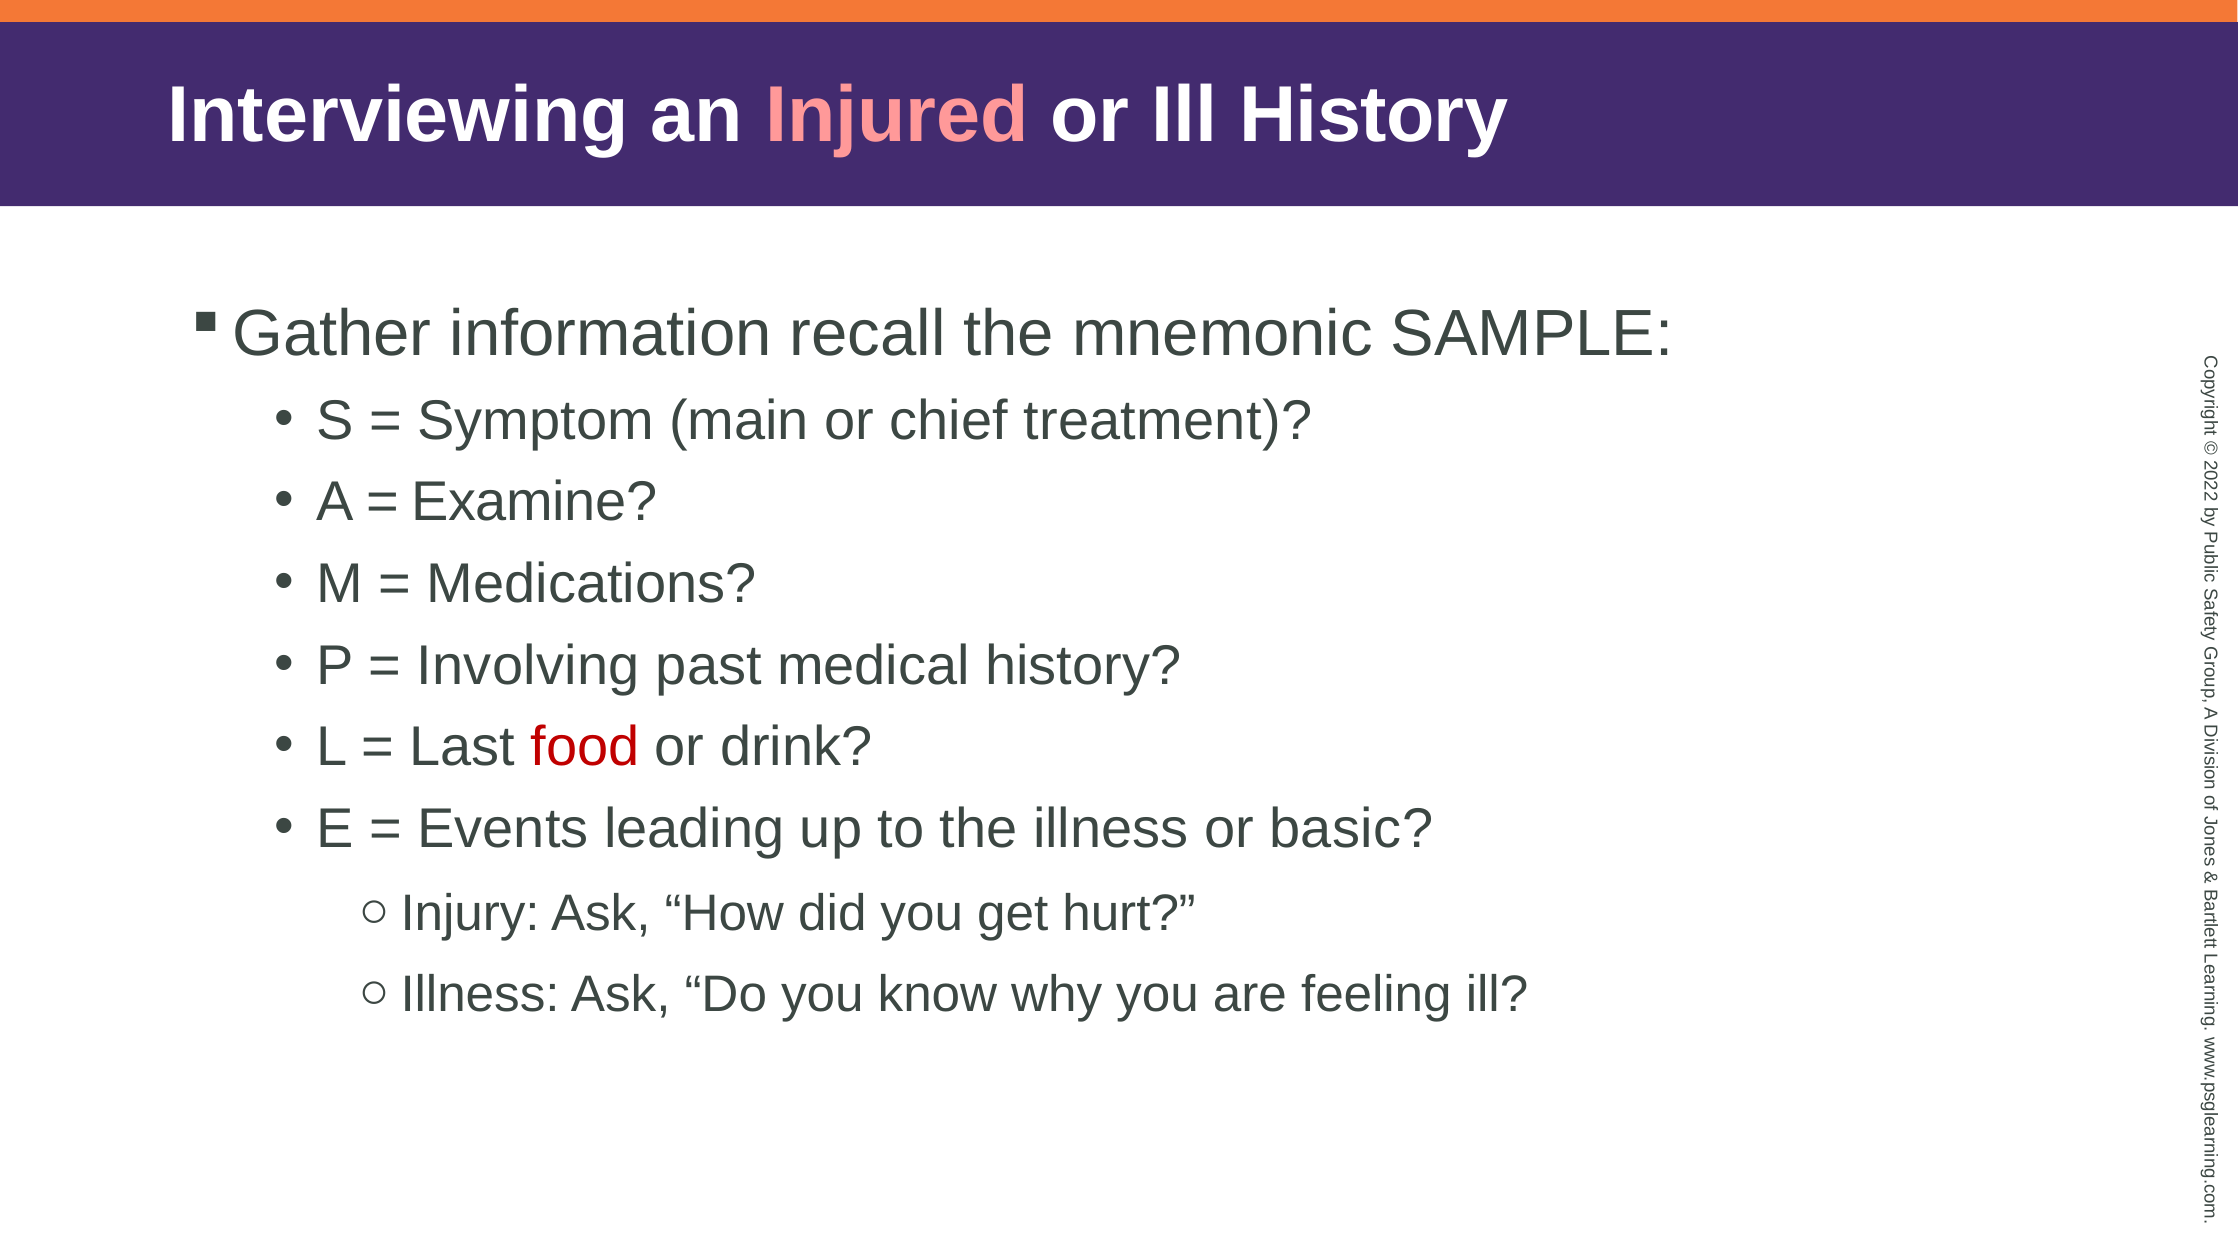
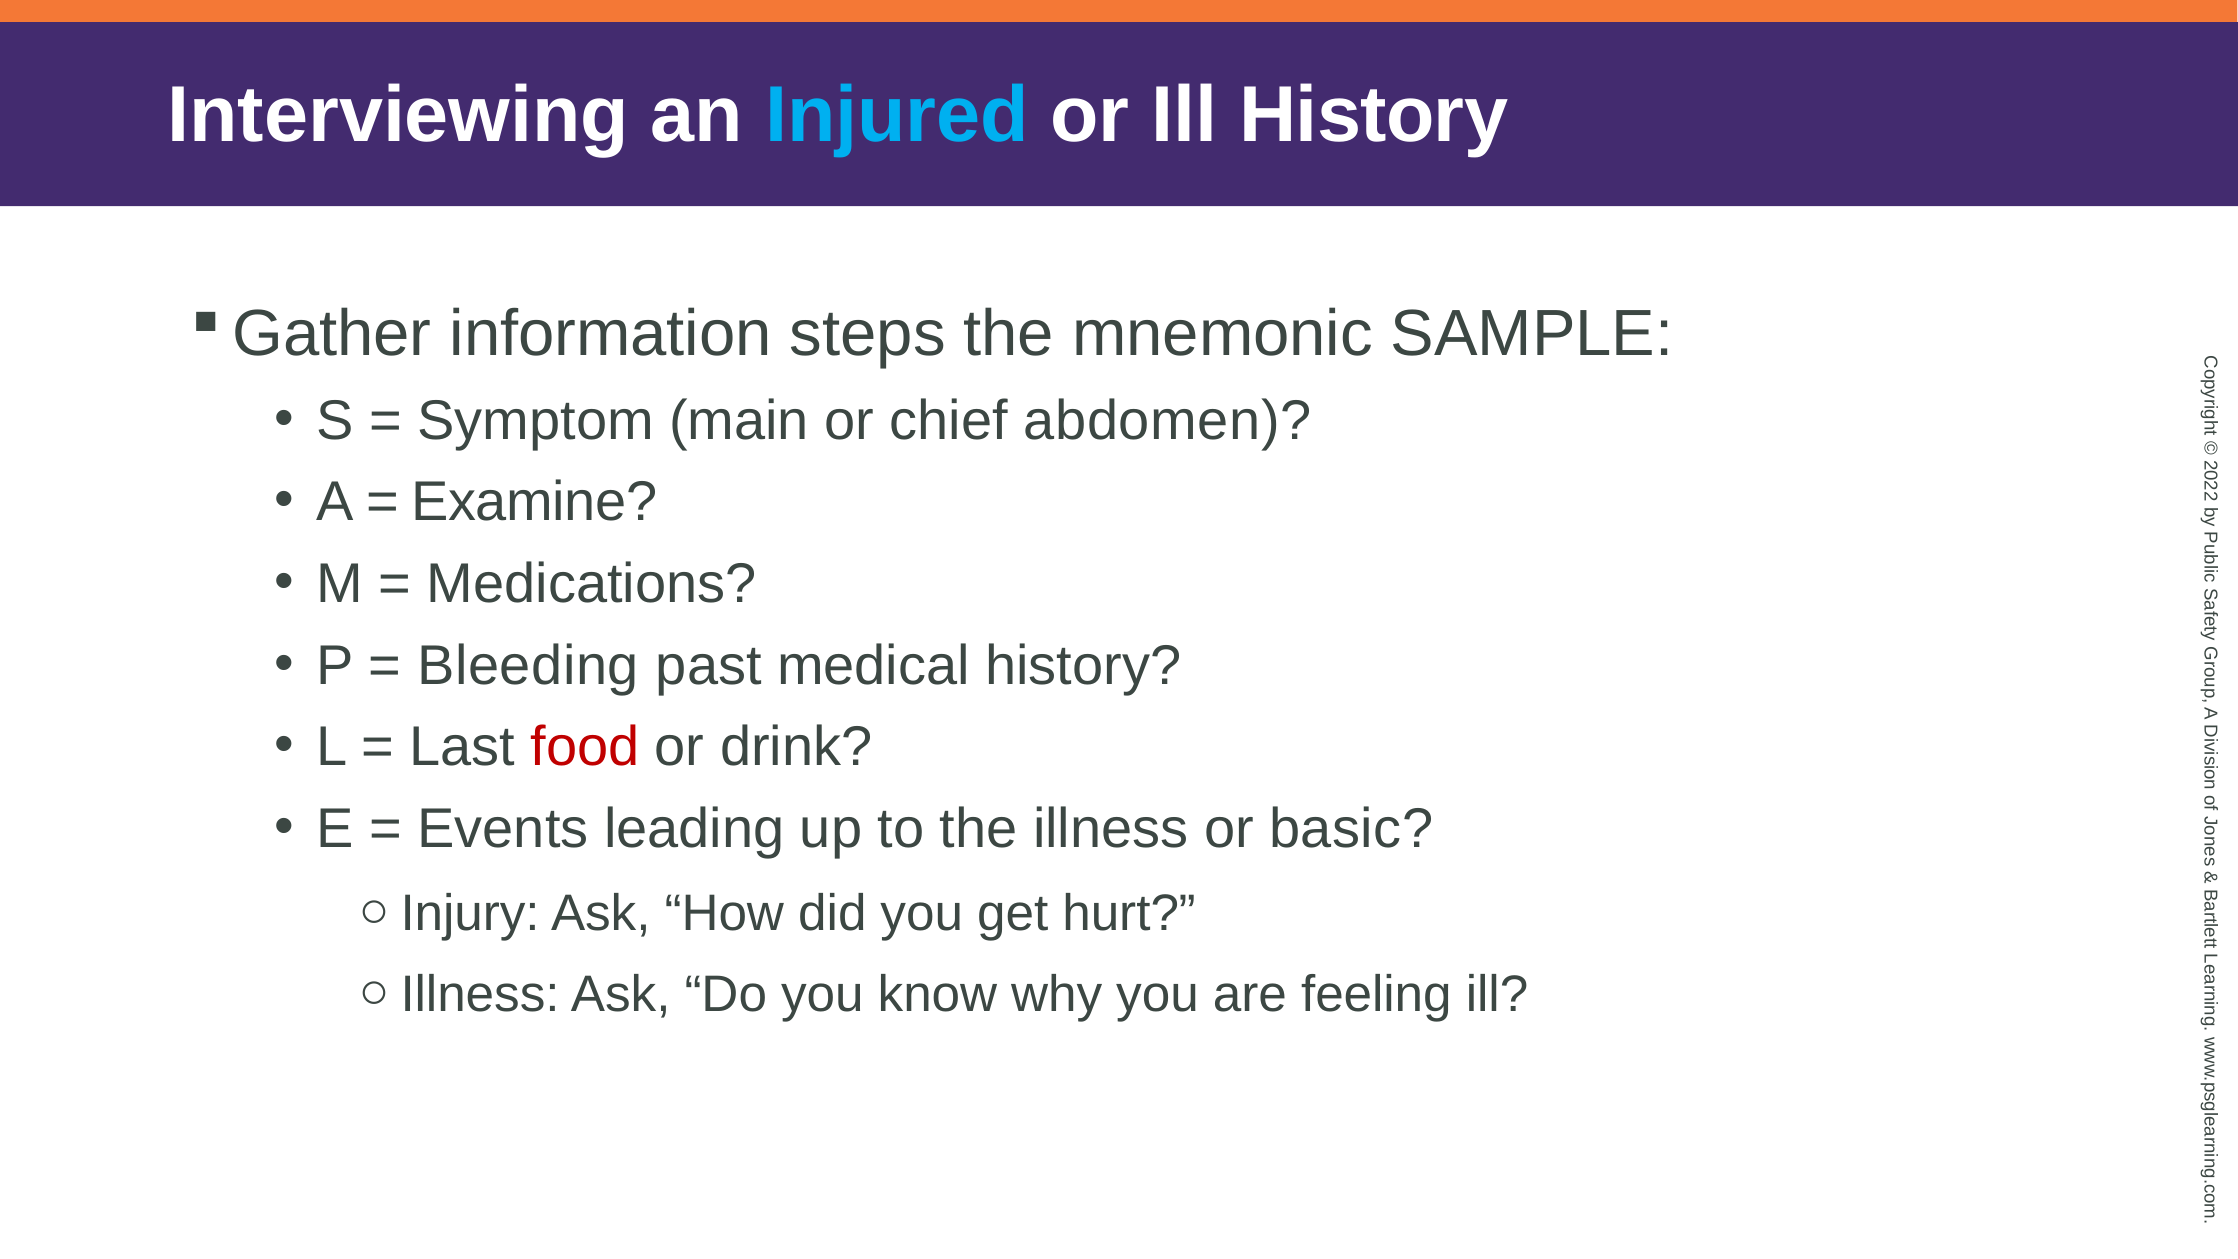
Injured colour: pink -> light blue
recall: recall -> steps
treatment: treatment -> abdomen
Involving: Involving -> Bleeding
